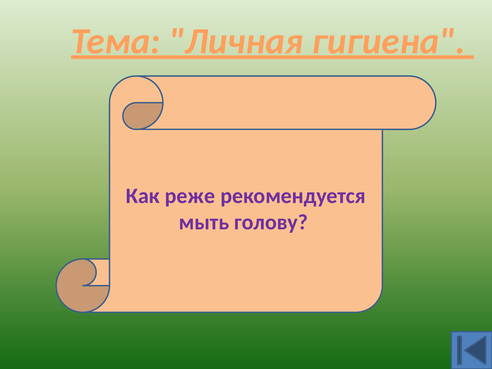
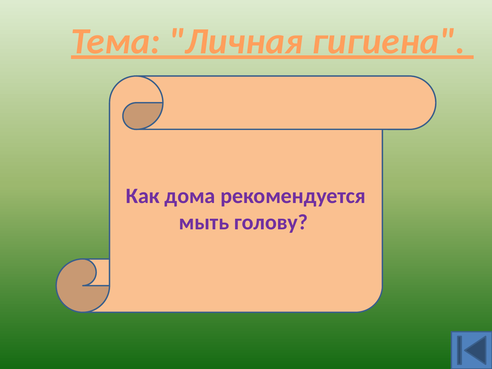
Как реже: реже -> дома
